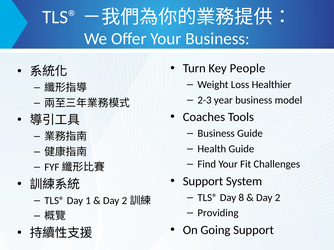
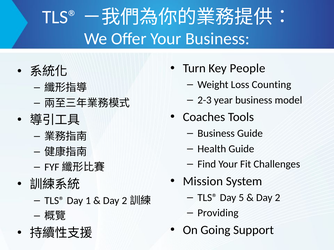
Healthier: Healthier -> Counting
Support at (203, 182): Support -> Mission
8: 8 -> 5
